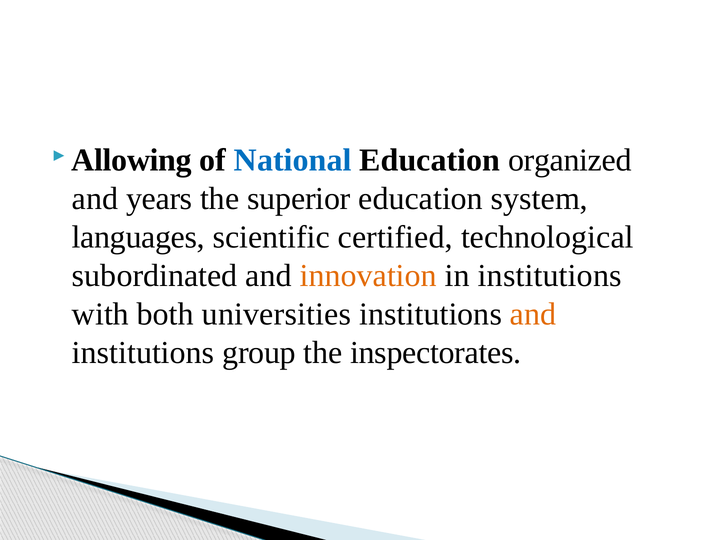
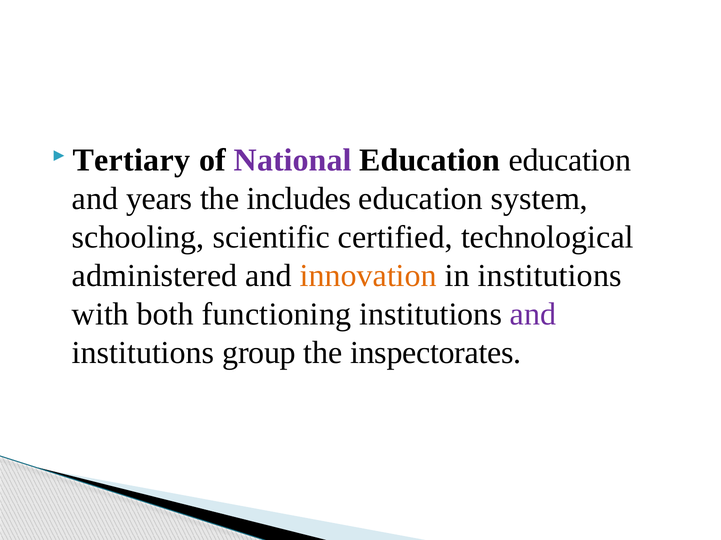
Allowing: Allowing -> Tertiary
National colour: blue -> purple
Education organized: organized -> education
superior: superior -> includes
languages: languages -> schooling
subordinated: subordinated -> administered
universities: universities -> functioning
and at (533, 314) colour: orange -> purple
